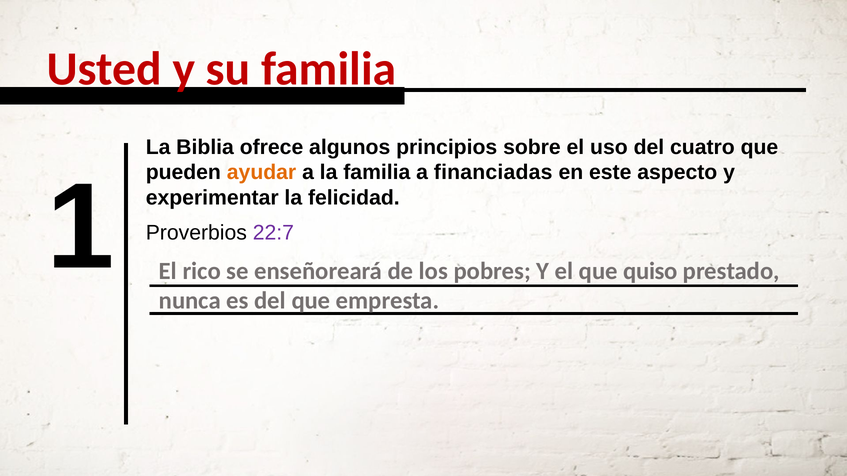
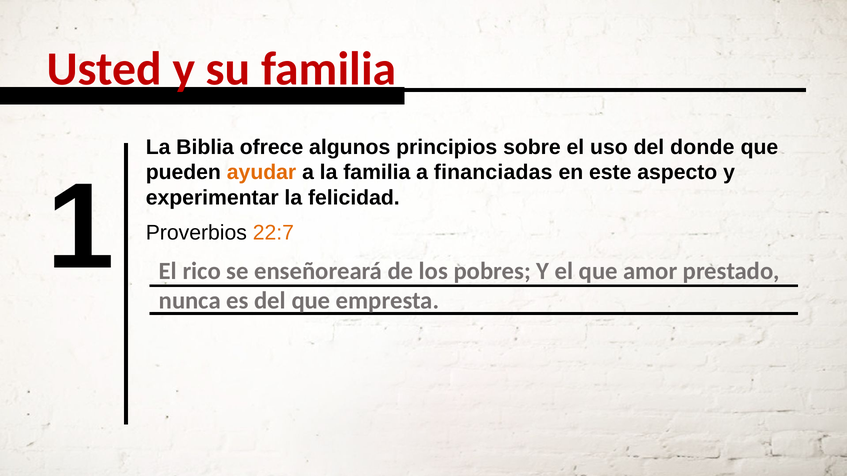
cuatro: cuatro -> donde
quiso: quiso -> amor
22:7 colour: purple -> orange
